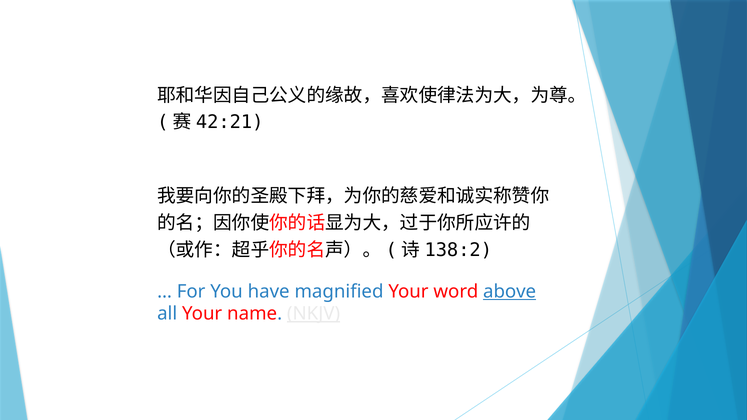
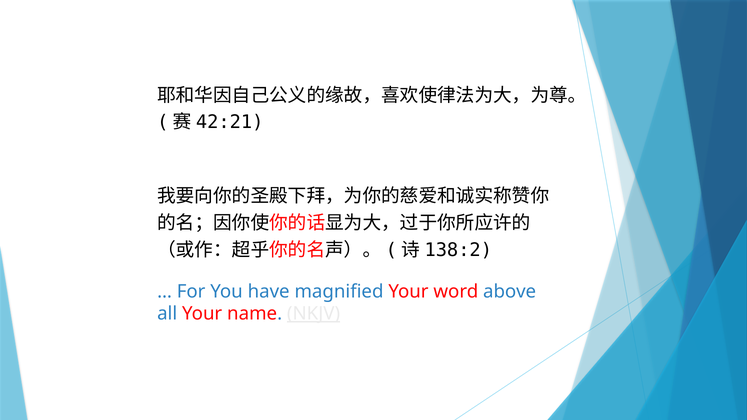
above underline: present -> none
